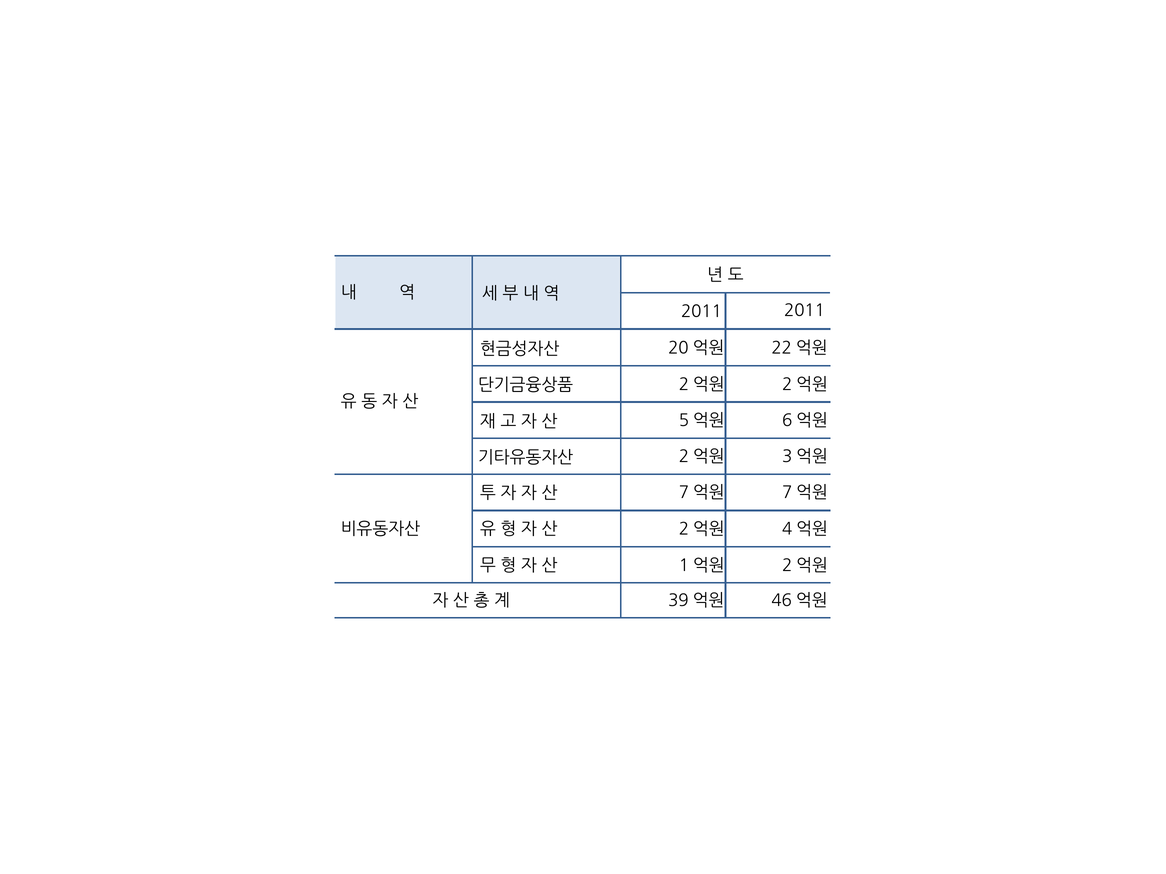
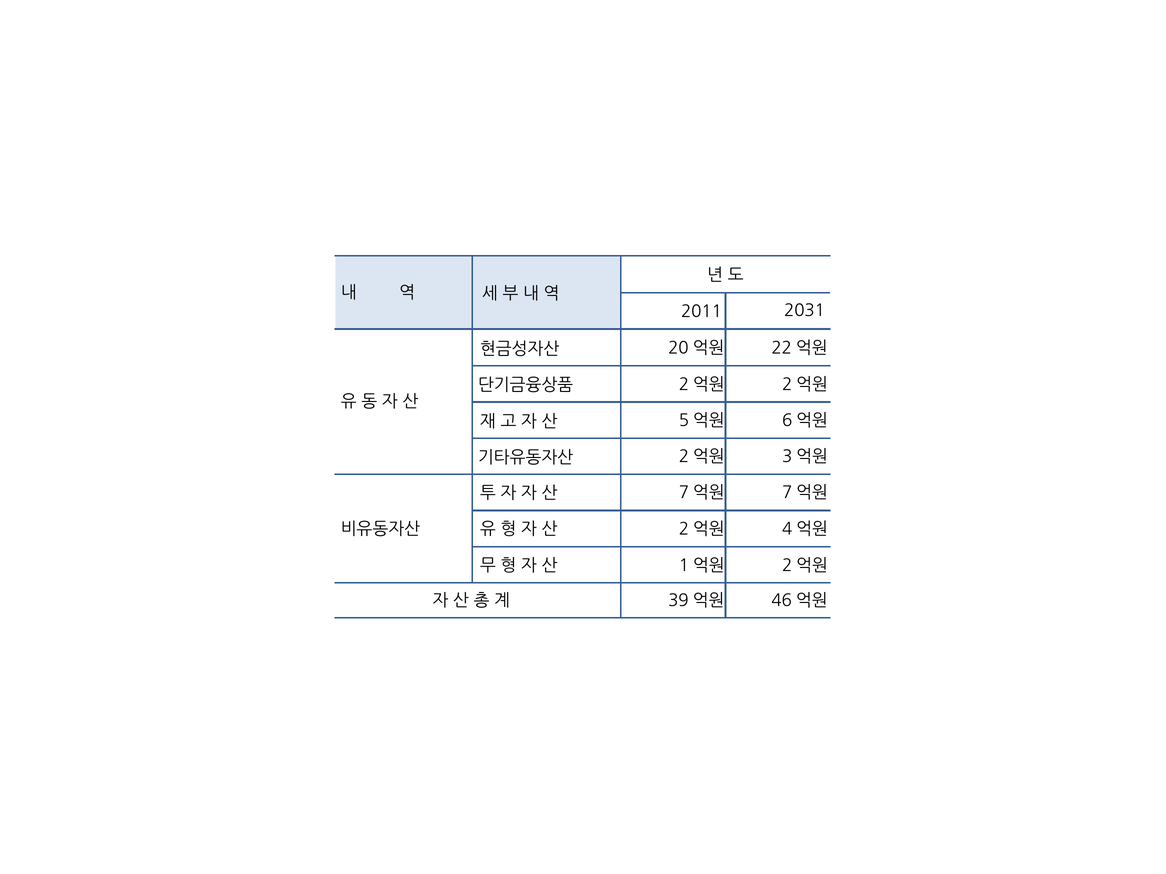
2011 2011: 2011 -> 2031
